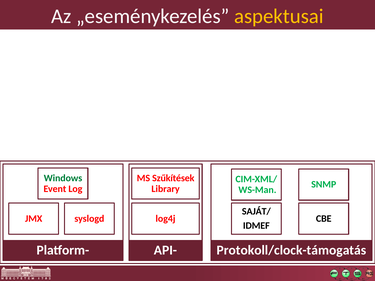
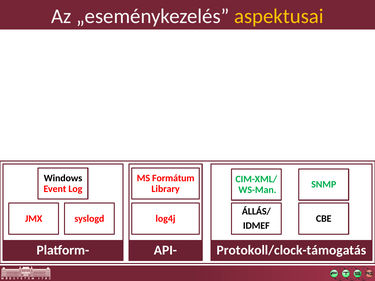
Windows colour: green -> black
Szűkítések: Szűkítések -> Formátum
SAJÁT/: SAJÁT/ -> ÁLLÁS/
